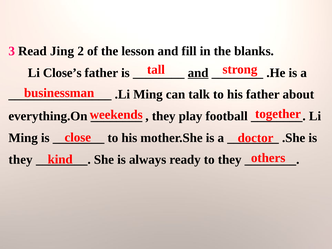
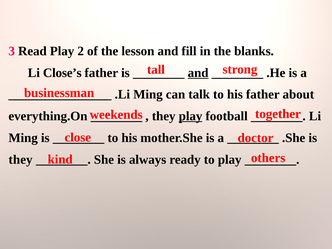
Read Jing: Jing -> Play
play at (191, 116) underline: none -> present
to they: they -> play
